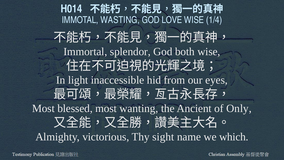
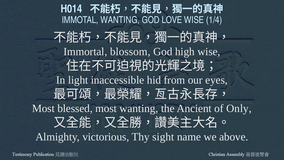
IMMOTAL WASTING: WASTING -> WANTING
splendor: splendor -> blossom
both: both -> high
which: which -> above
